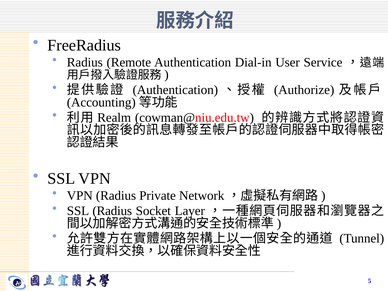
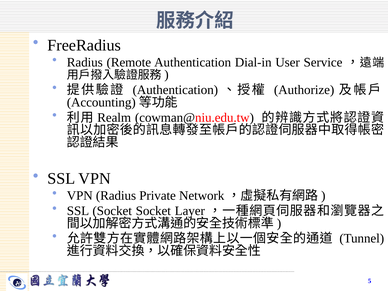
SSL Radius: Radius -> Socket
